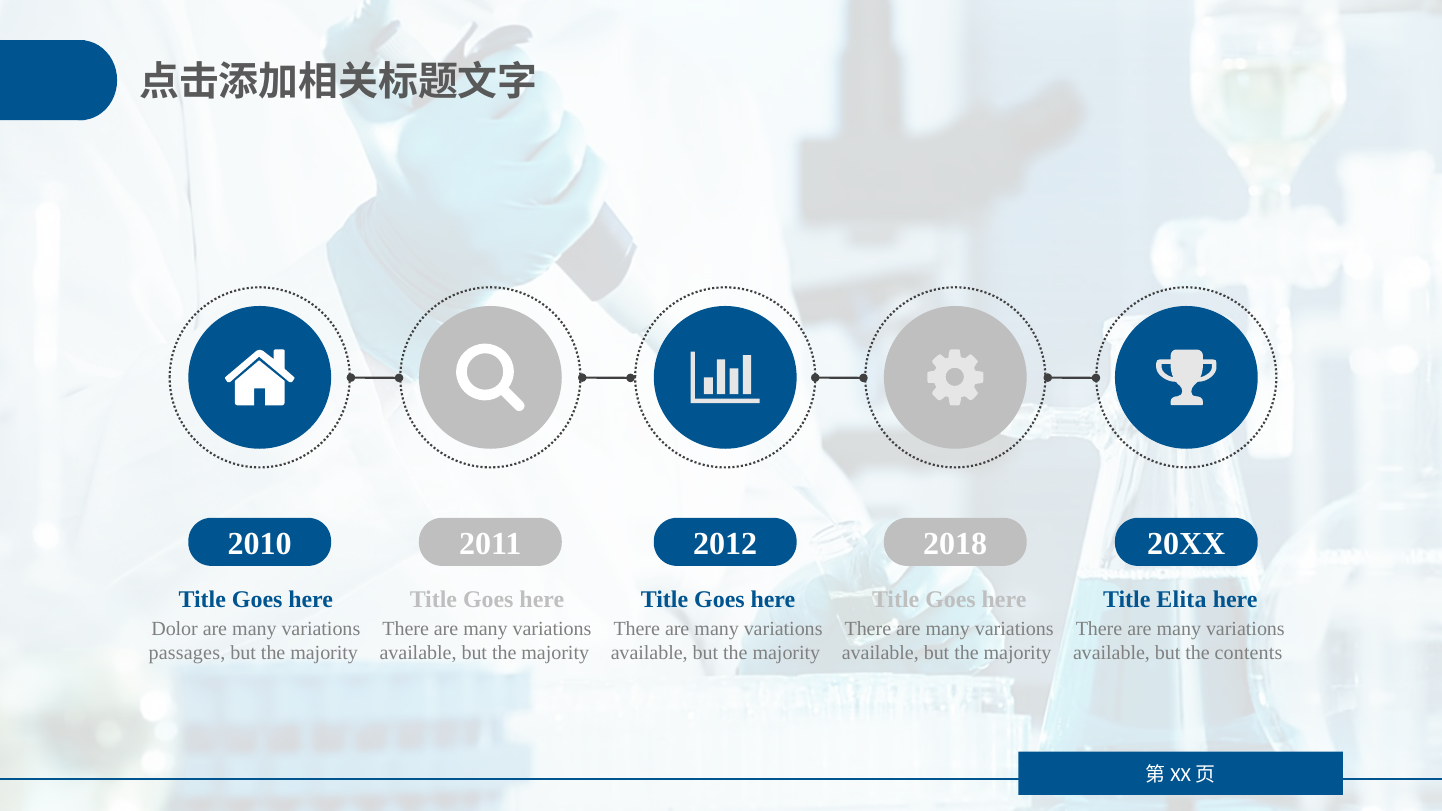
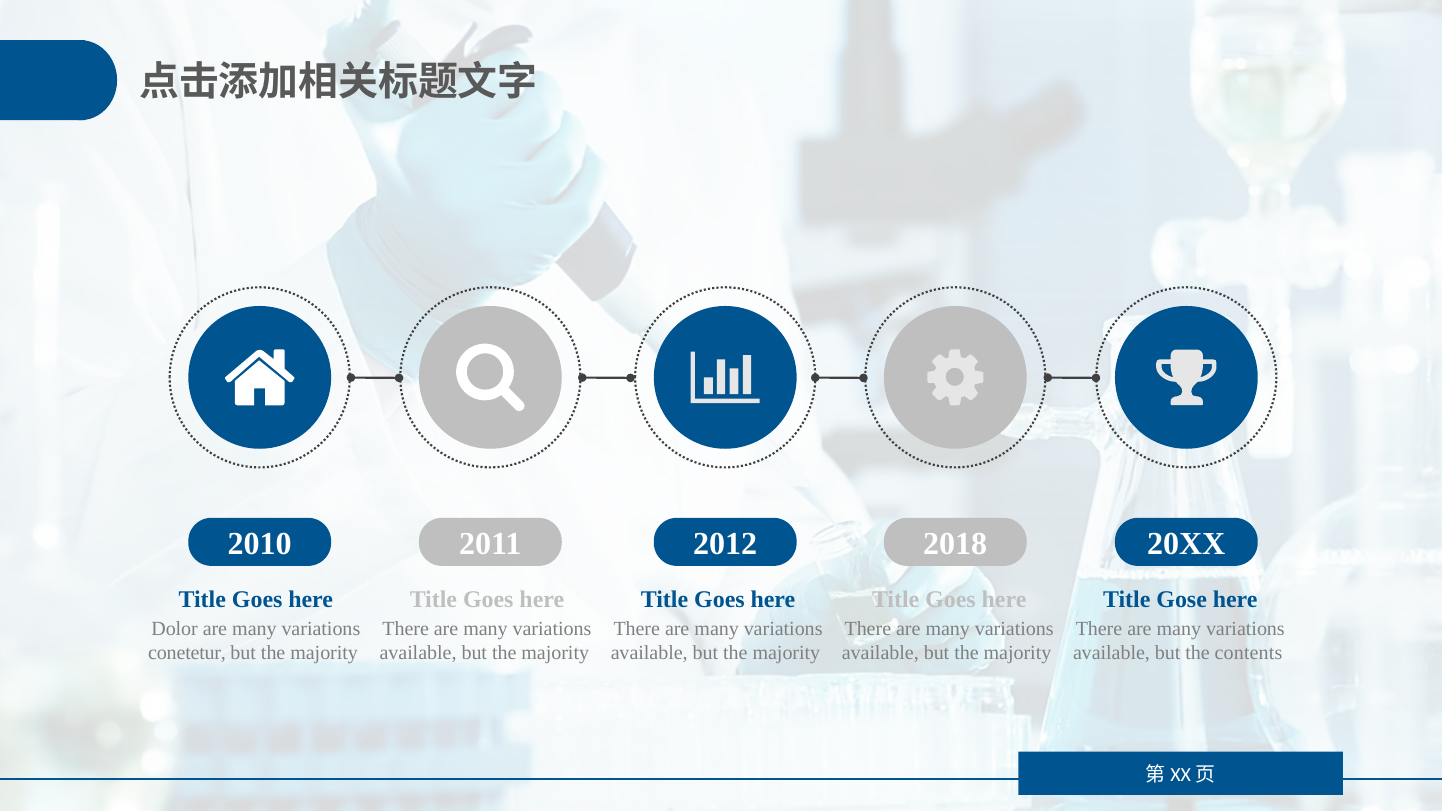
Elita: Elita -> Gose
passages: passages -> conetetur
